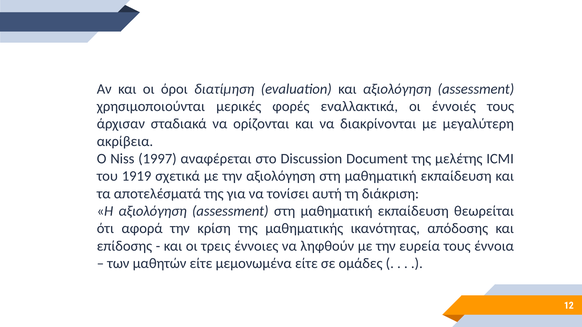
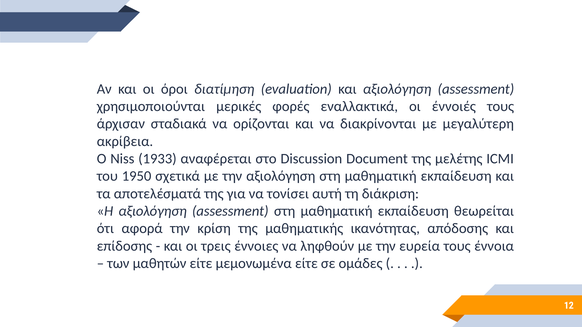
1997: 1997 -> 1933
1919: 1919 -> 1950
